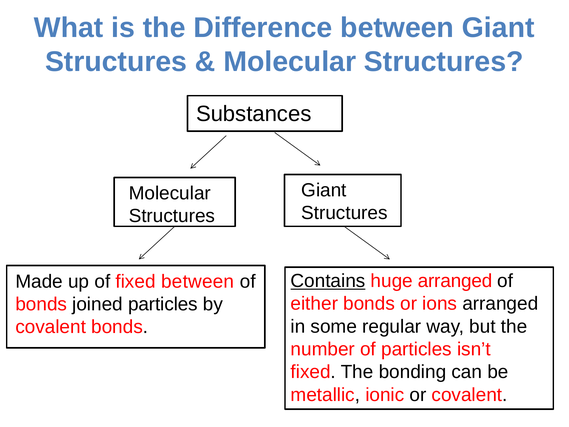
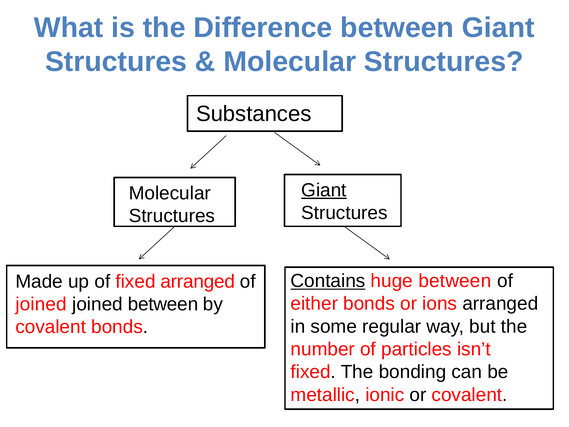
Giant at (324, 190) underline: none -> present
huge arranged: arranged -> between
fixed between: between -> arranged
bonds at (41, 304): bonds -> joined
joined particles: particles -> between
